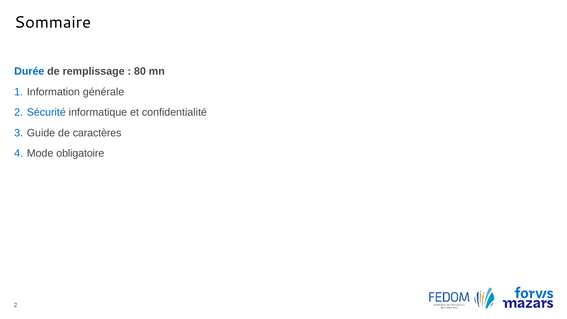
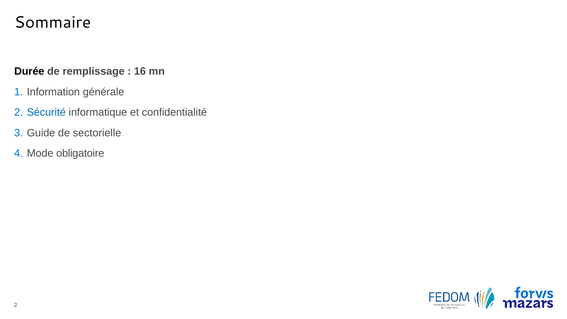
Durée colour: blue -> black
80: 80 -> 16
caractères: caractères -> sectorielle
